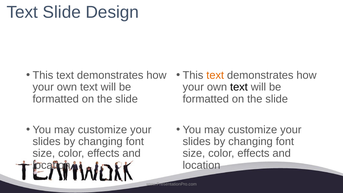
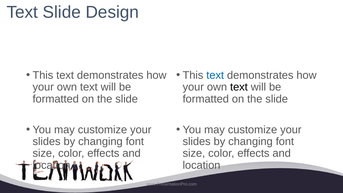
text at (215, 75) colour: orange -> blue
